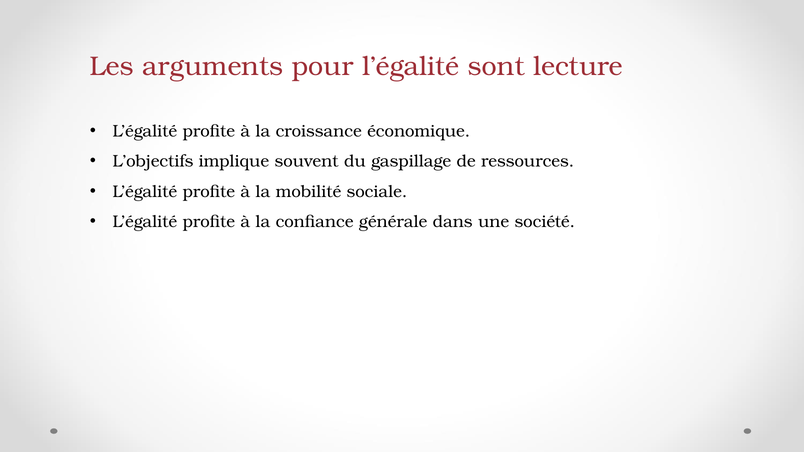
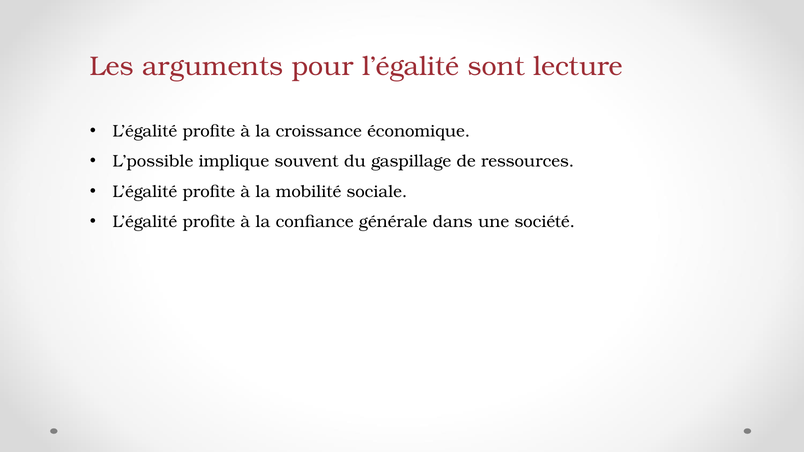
L’objectifs: L’objectifs -> L’possible
